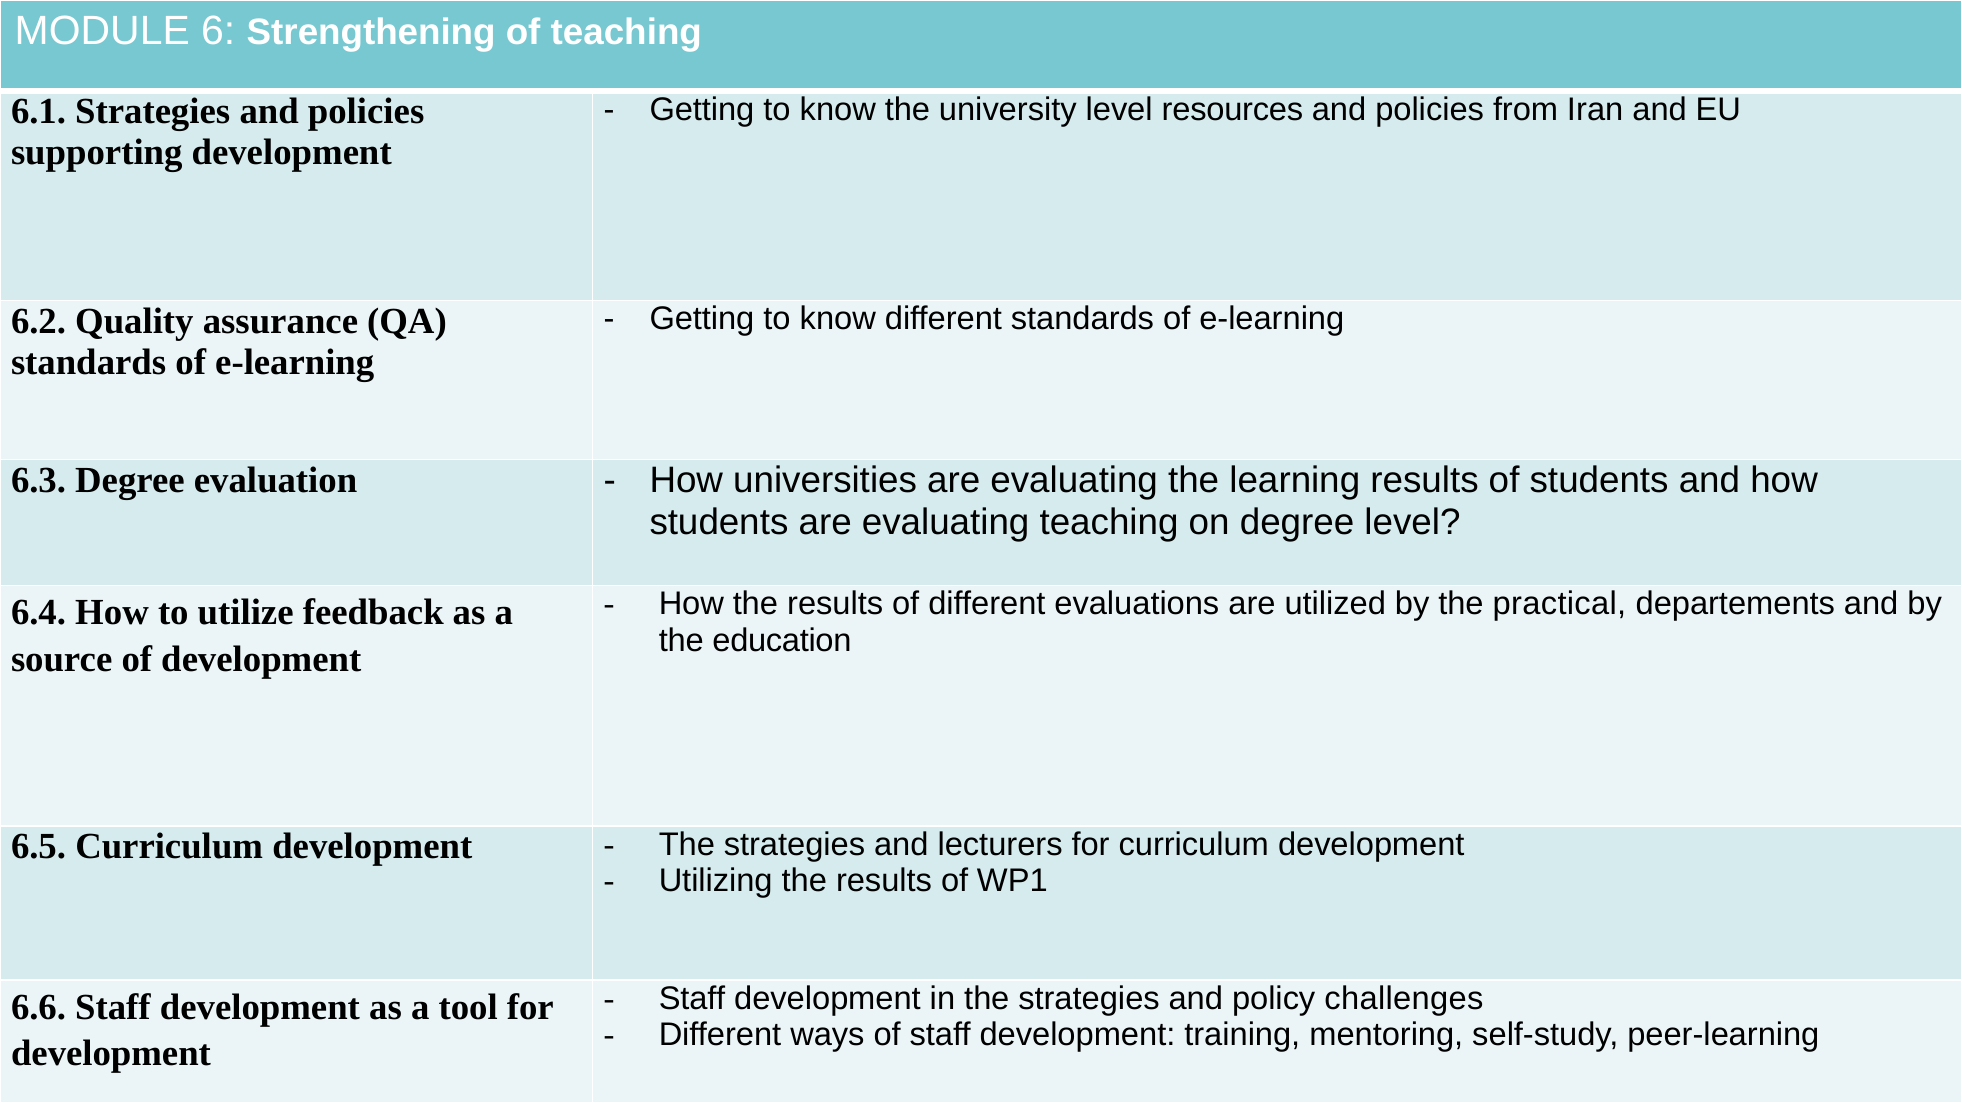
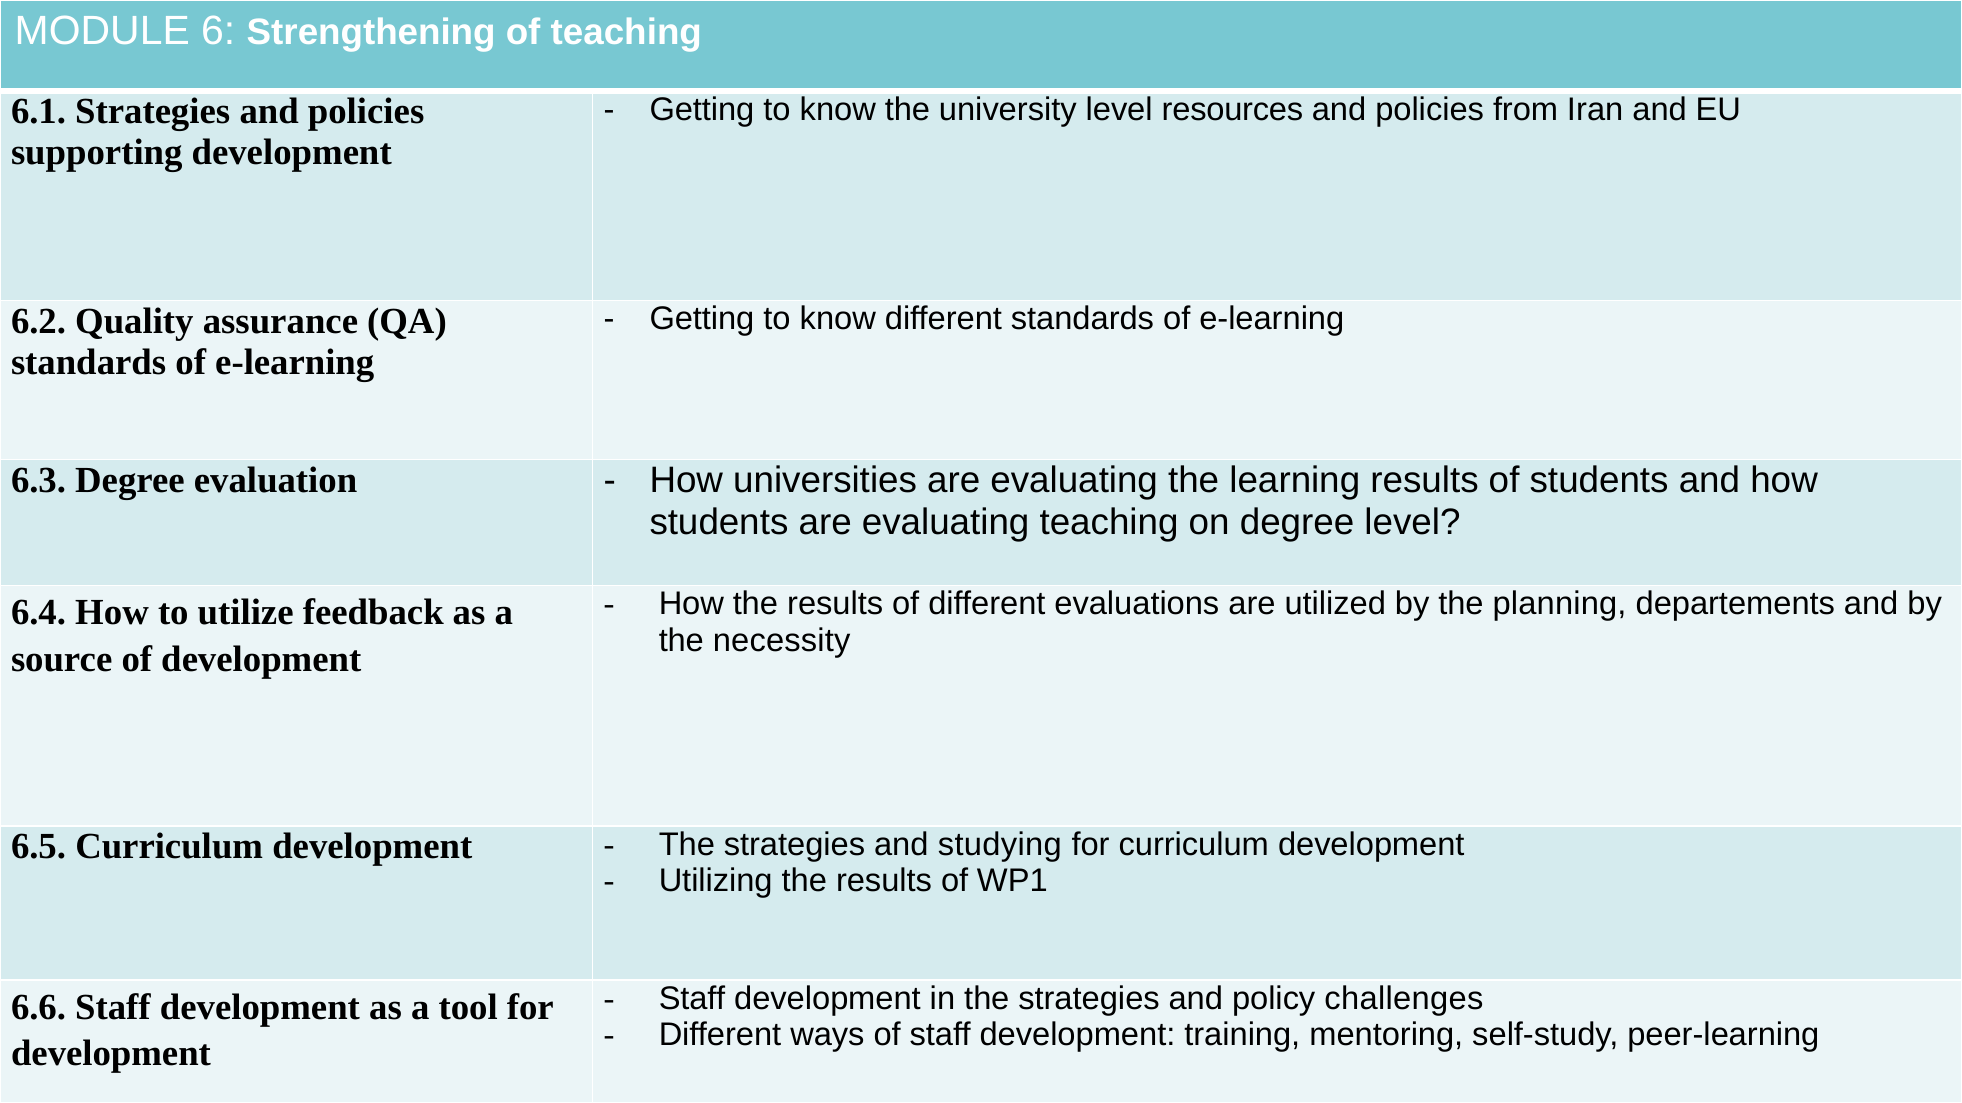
practical: practical -> planning
education: education -> necessity
lecturers: lecturers -> studying
